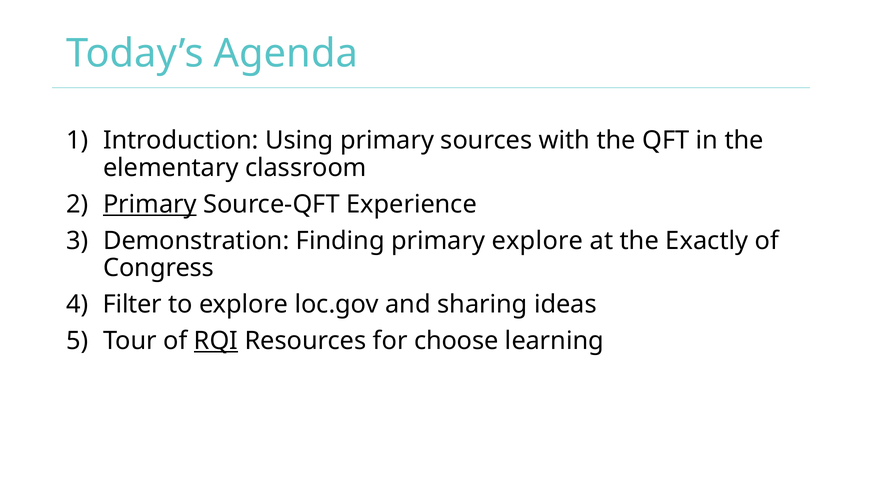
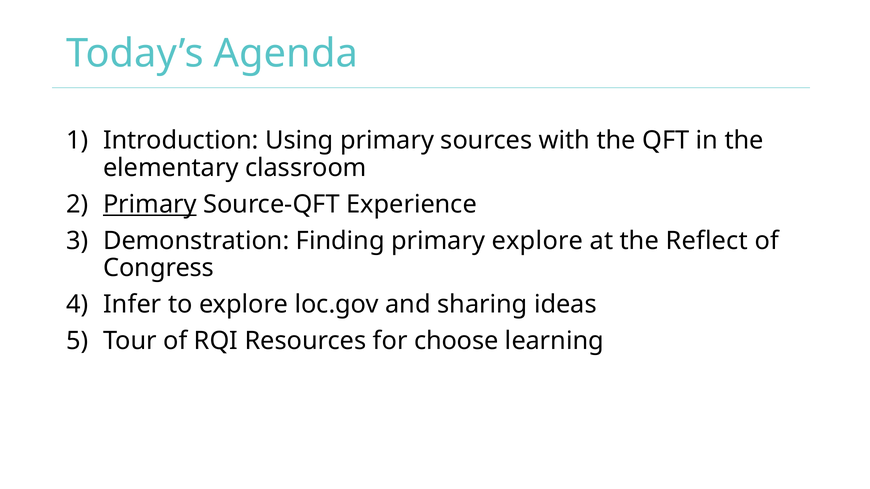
Exactly: Exactly -> Reflect
Filter: Filter -> Infer
RQI underline: present -> none
